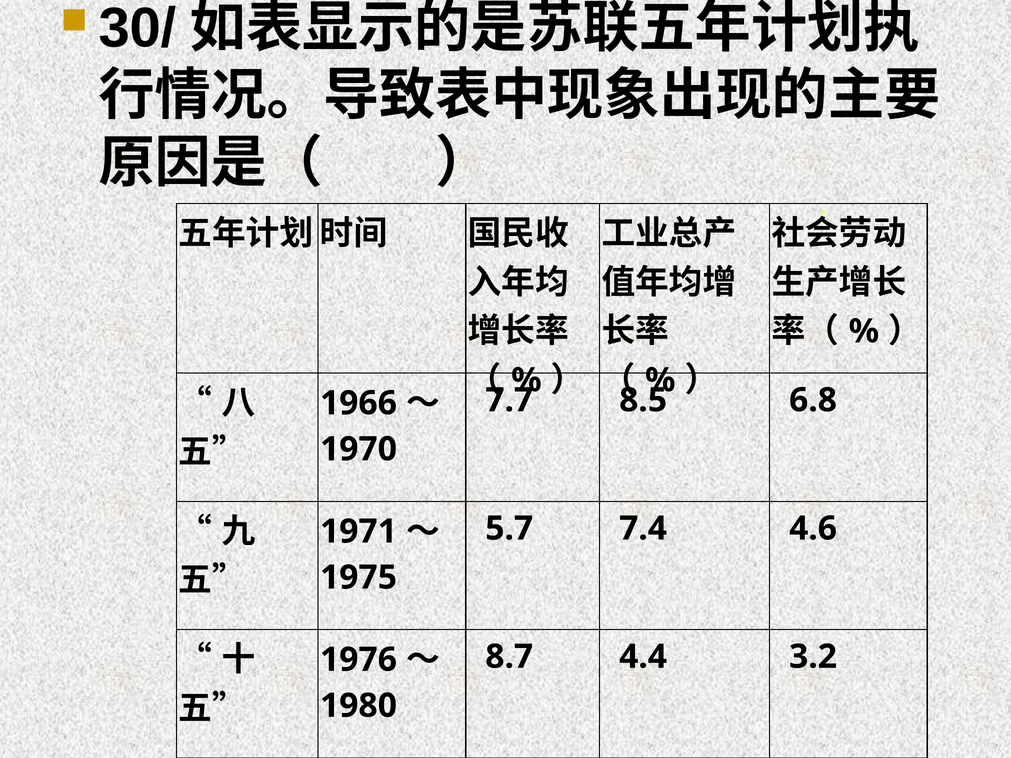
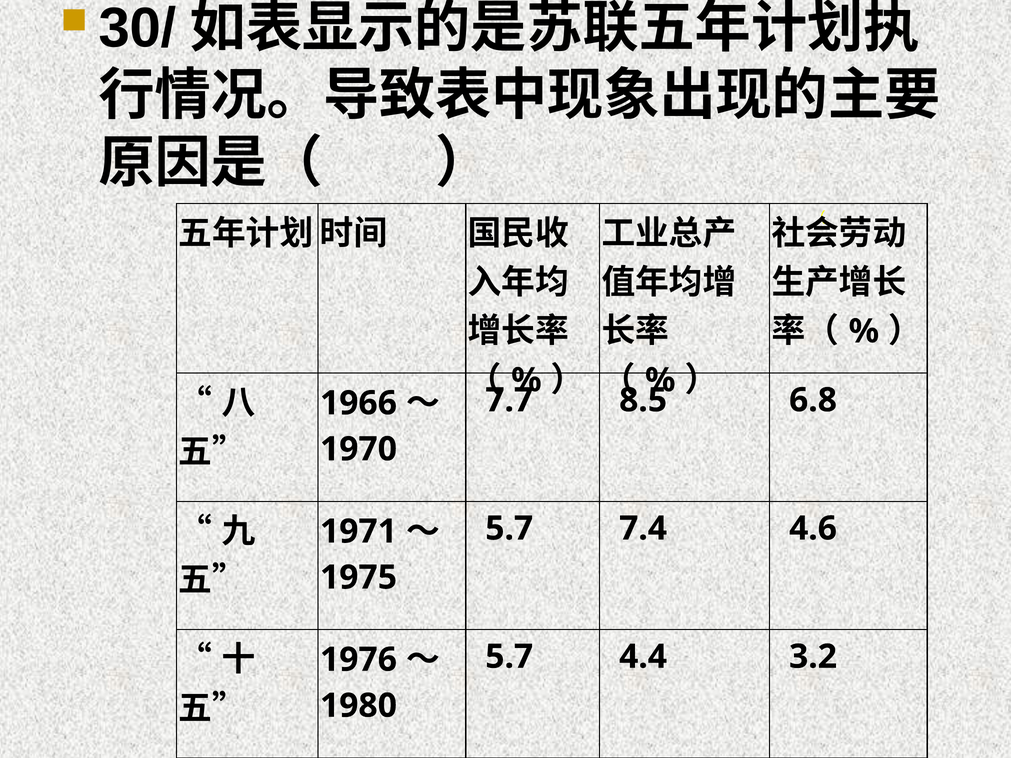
8.7 at (509, 657): 8.7 -> 5.7
